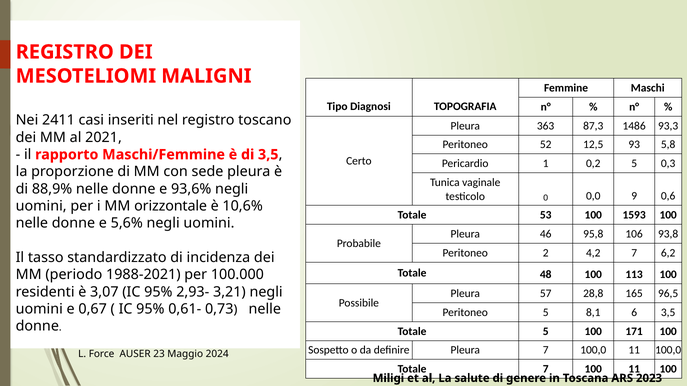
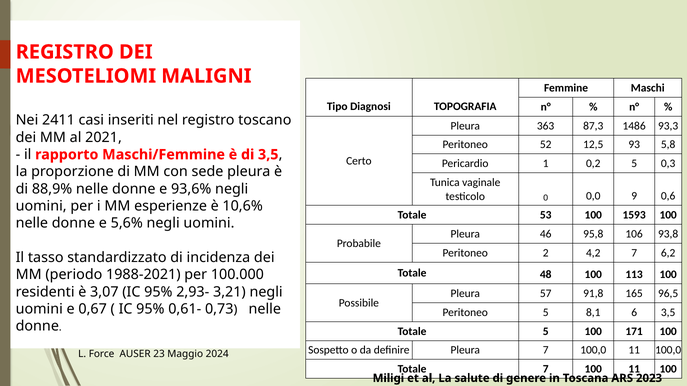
orizzontale: orizzontale -> esperienze
28,8: 28,8 -> 91,8
